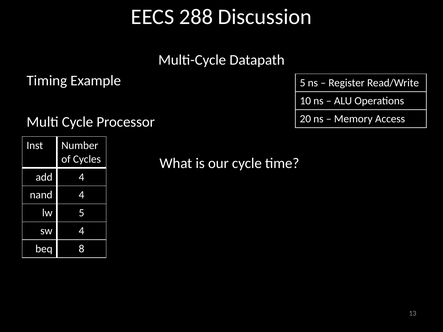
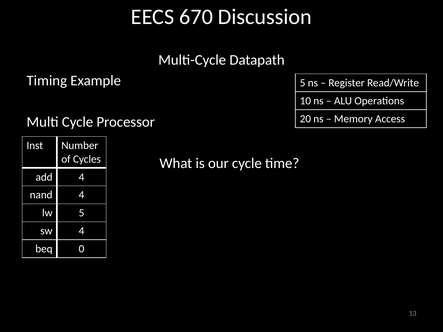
288: 288 -> 670
8: 8 -> 0
